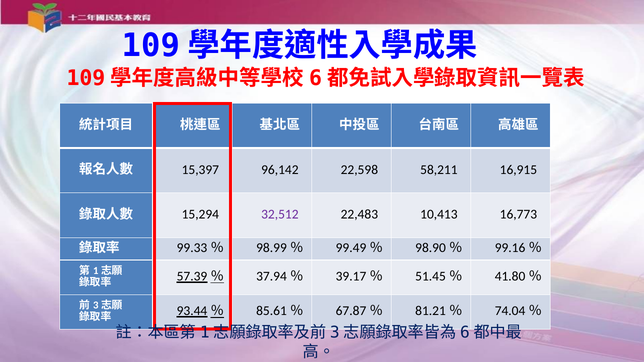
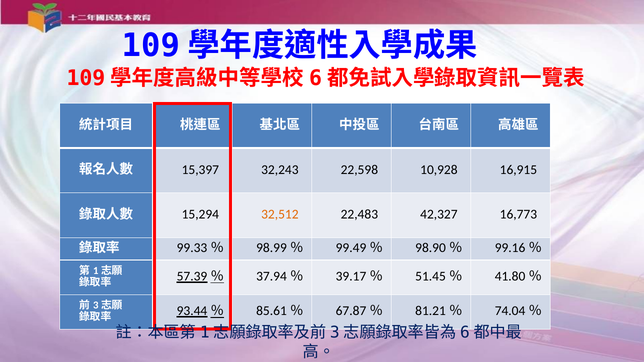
96,142: 96,142 -> 32,243
58,211: 58,211 -> 10,928
32,512 colour: purple -> orange
10,413: 10,413 -> 42,327
